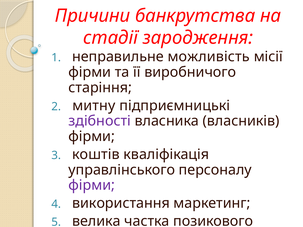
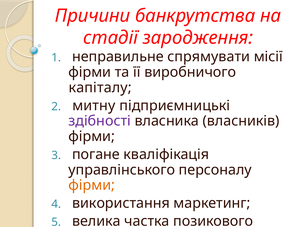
можливість: можливість -> спрямувати
старіння at (100, 88): старіння -> капіталу
коштів: коштів -> погане
фірми at (92, 185) colour: purple -> orange
